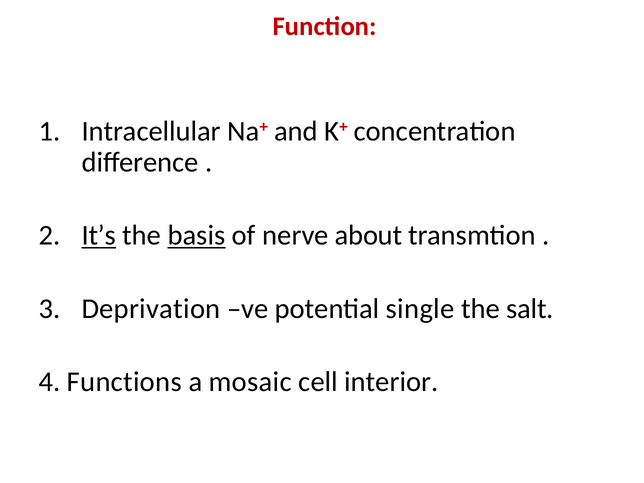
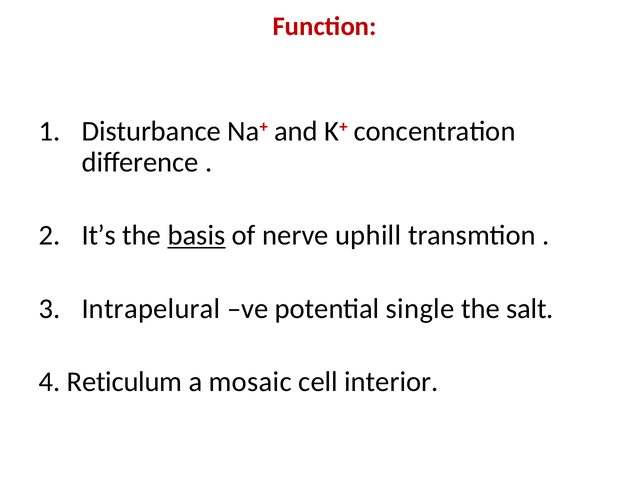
Intracellular: Intracellular -> Disturbance
It’s underline: present -> none
about: about -> uphill
Deprivation: Deprivation -> Intrapelural
Functions: Functions -> Reticulum
